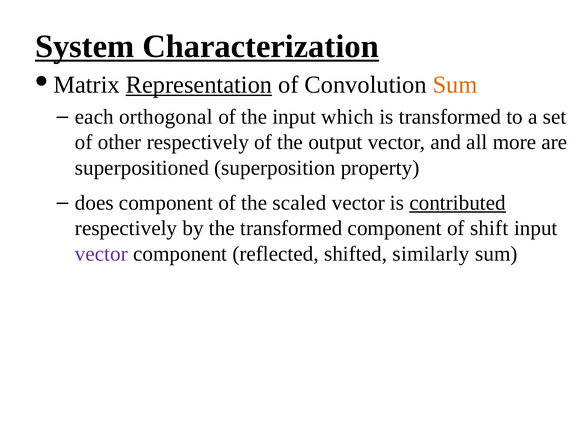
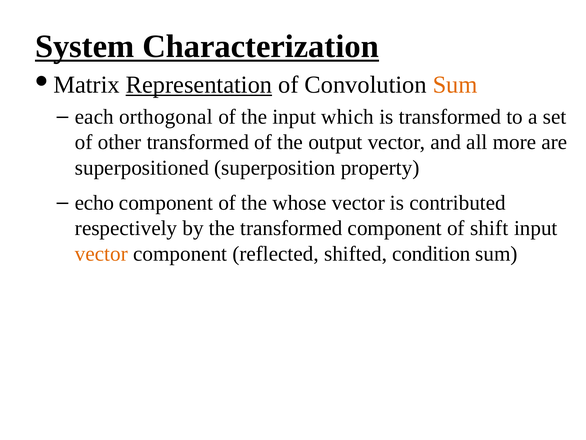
other respectively: respectively -> transformed
does: does -> echo
scaled: scaled -> whose
contributed underline: present -> none
vector at (101, 253) colour: purple -> orange
similarly: similarly -> condition
